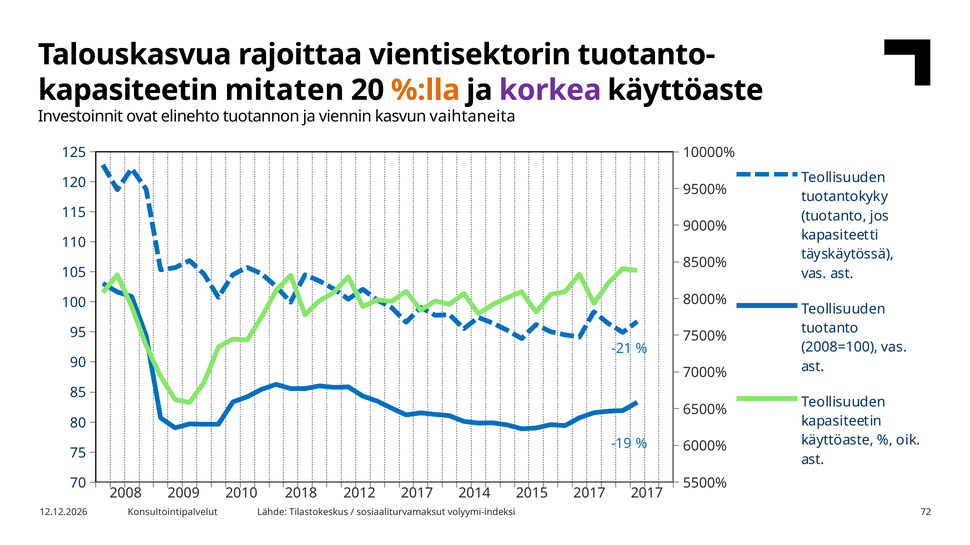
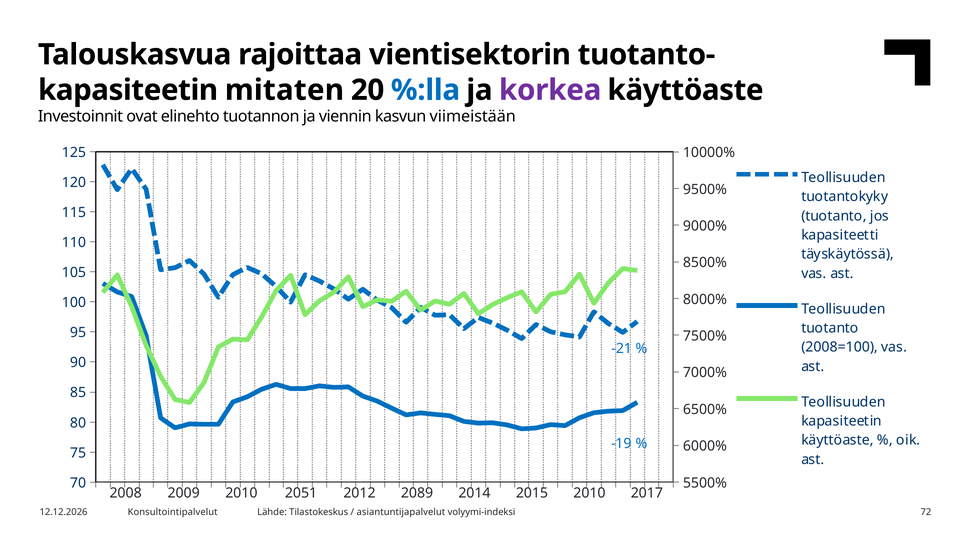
%:lla colour: orange -> blue
vaihtaneita: vaihtaneita -> viimeistään
2018: 2018 -> 2051
2012 2017: 2017 -> 2089
2015 2017: 2017 -> 2010
sosiaaliturvamaksut: sosiaaliturvamaksut -> asiantuntijapalvelut
